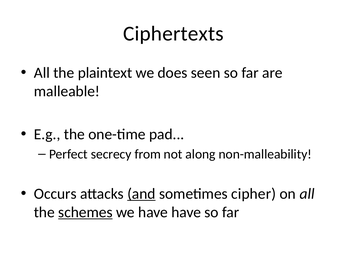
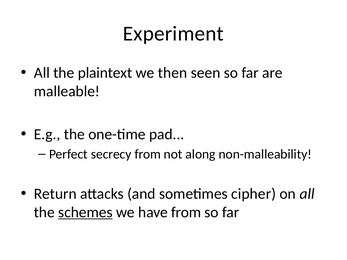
Ciphertexts: Ciphertexts -> Experiment
does: does -> then
Occurs: Occurs -> Return
and underline: present -> none
have have: have -> from
